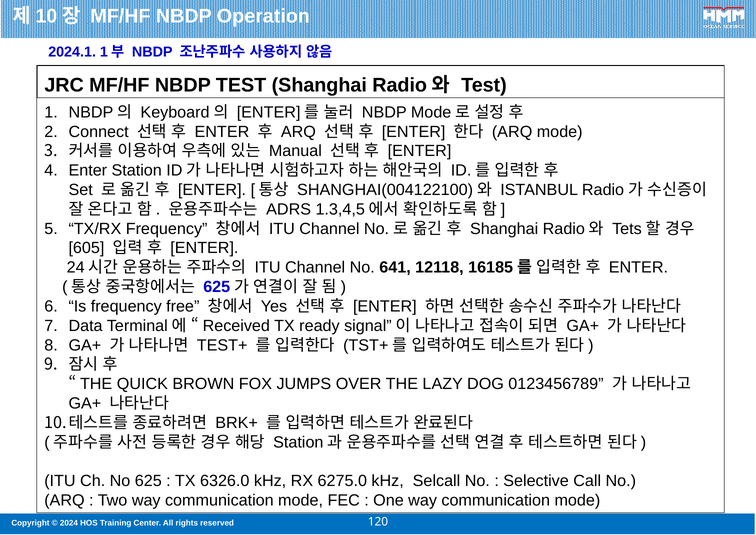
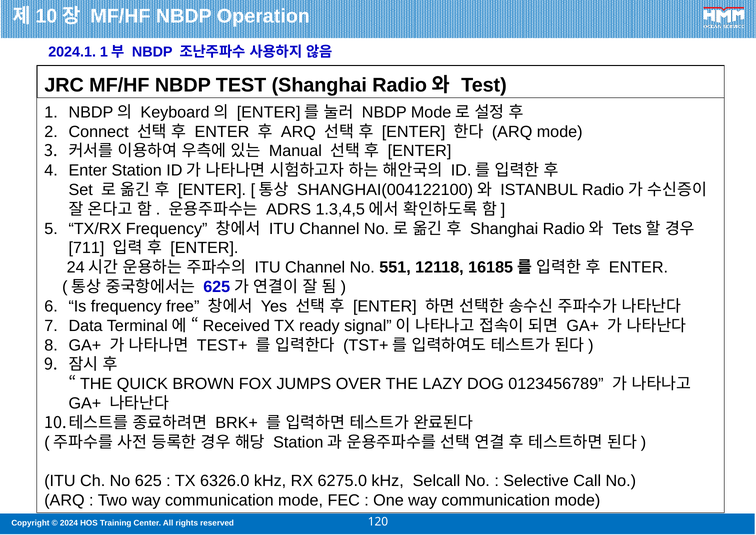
605: 605 -> 711
641: 641 -> 551
